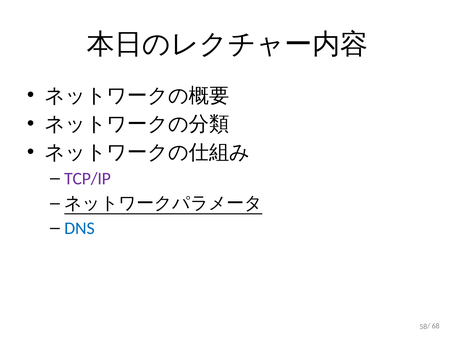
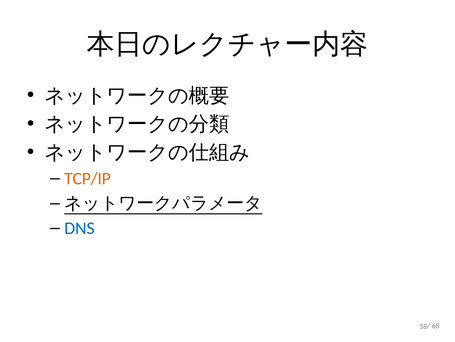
TCP/IP colour: purple -> orange
